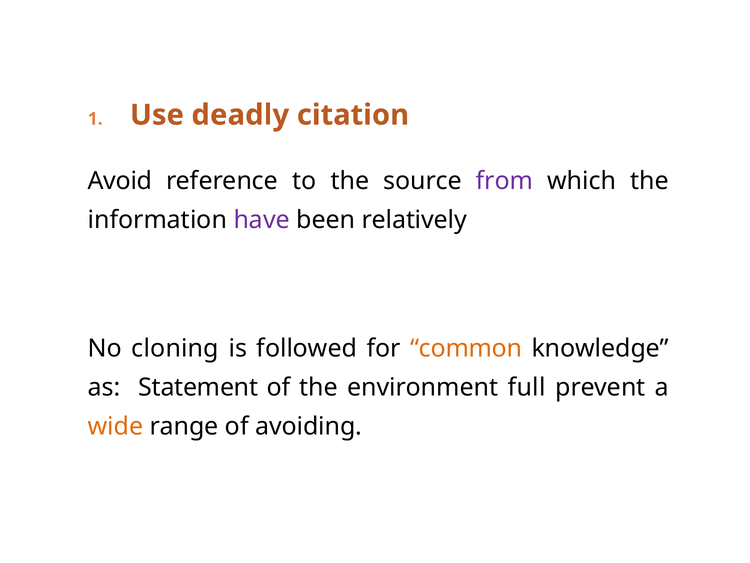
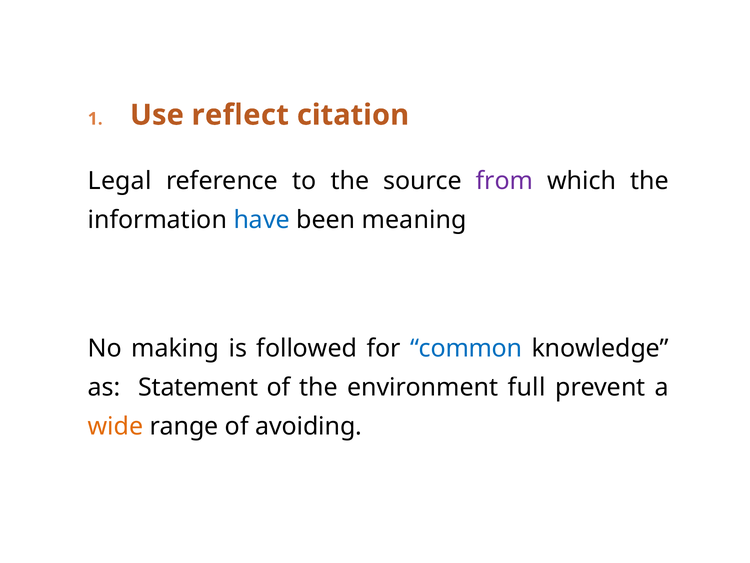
deadly: deadly -> reflect
Avoid: Avoid -> Legal
have colour: purple -> blue
relatively: relatively -> meaning
cloning: cloning -> making
common colour: orange -> blue
